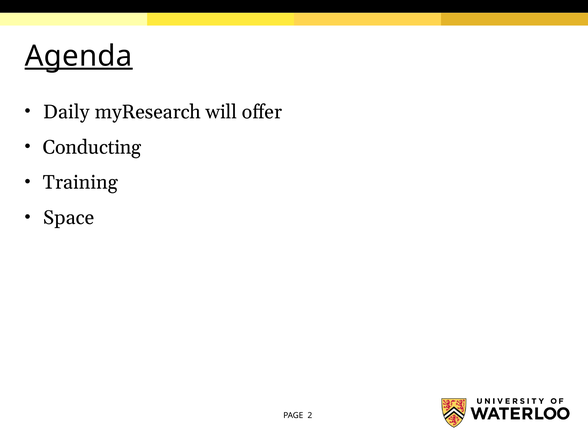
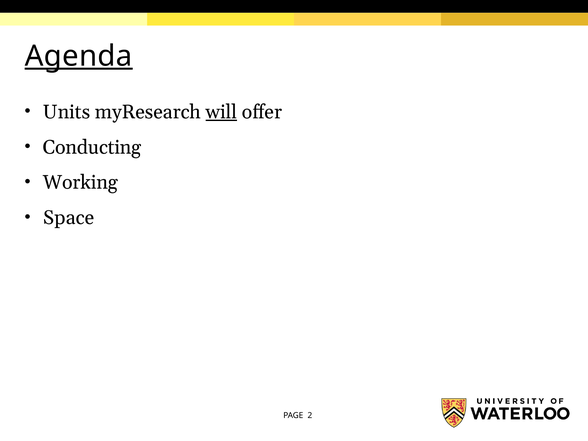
Daily: Daily -> Units
will underline: none -> present
Training: Training -> Working
